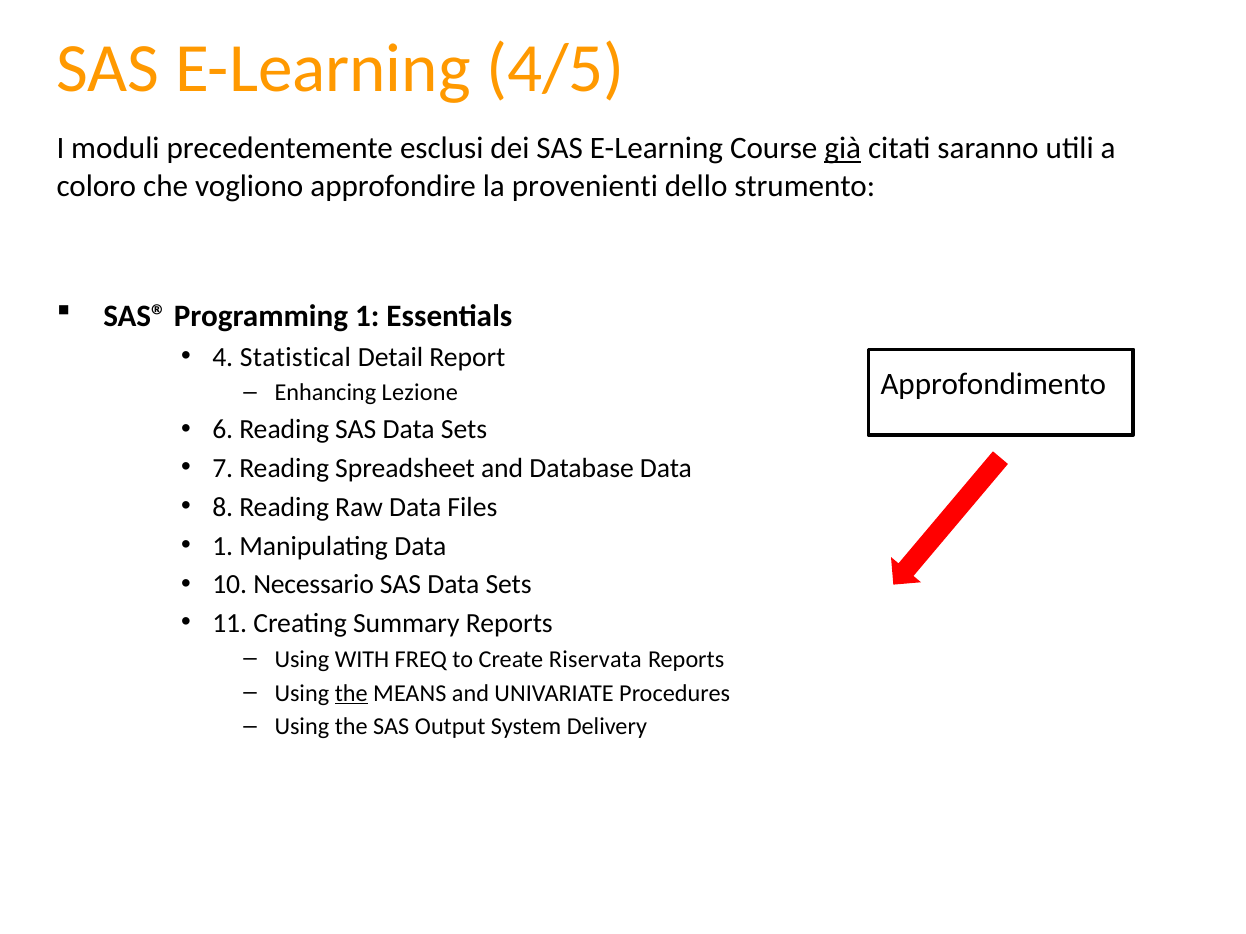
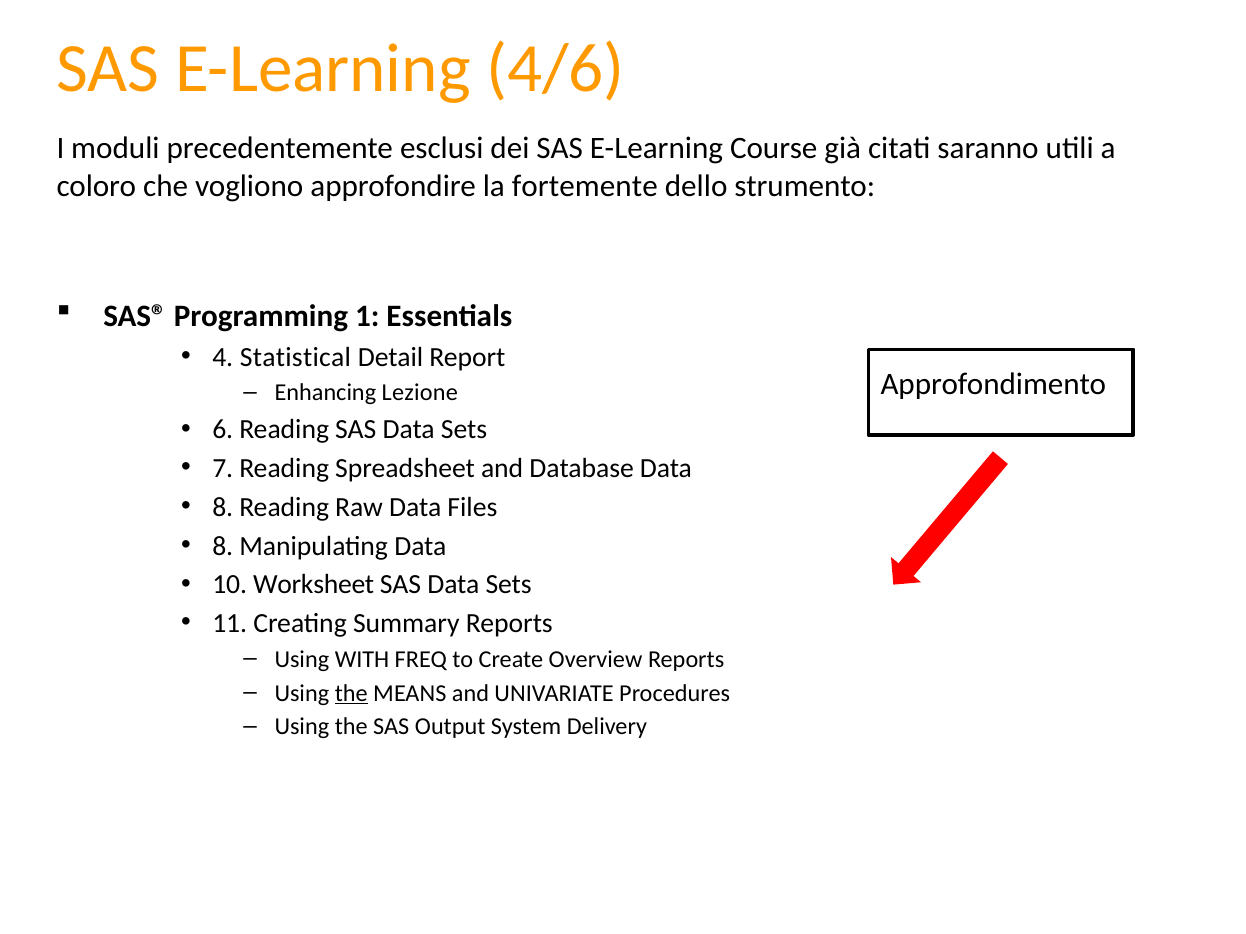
4/5: 4/5 -> 4/6
già underline: present -> none
provenienti: provenienti -> fortemente
1 at (223, 546): 1 -> 8
Necessario: Necessario -> Worksheet
Riservata: Riservata -> Overview
